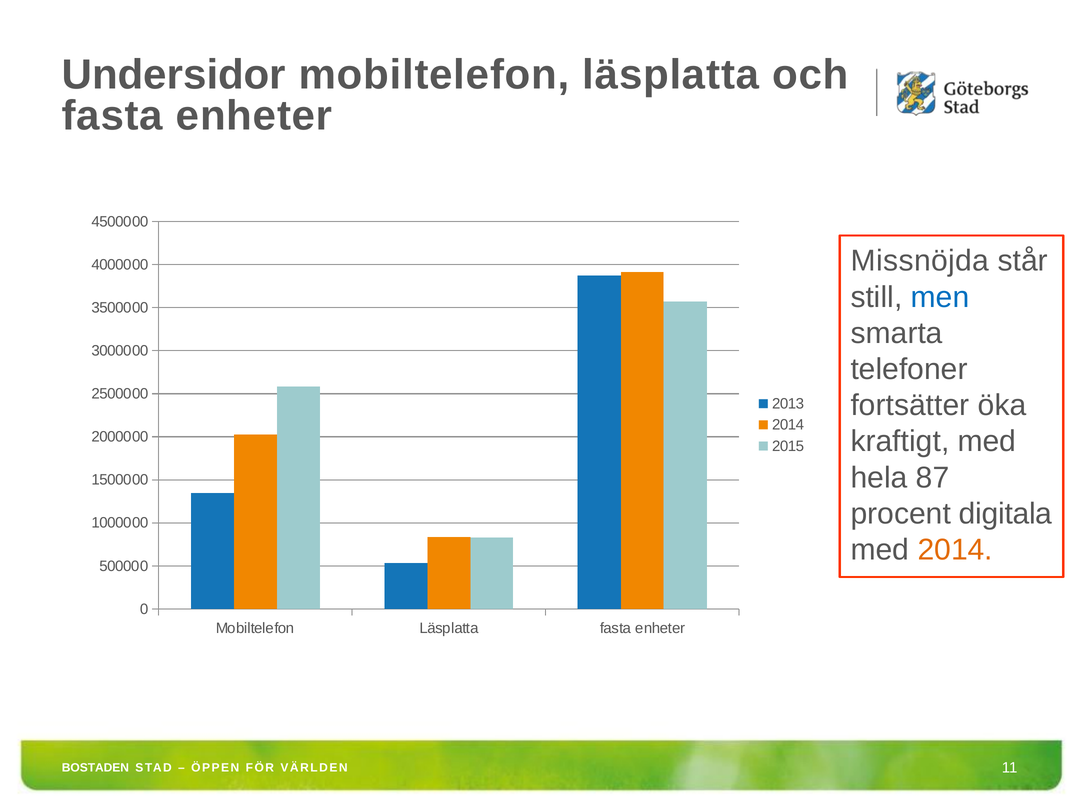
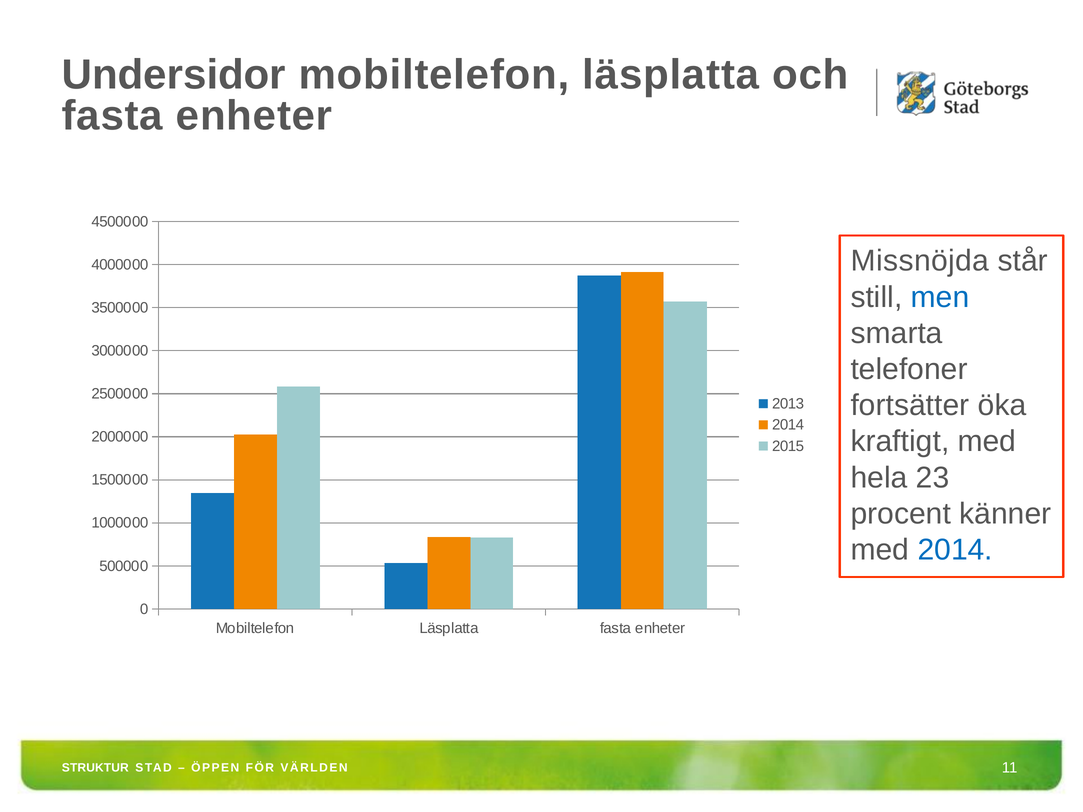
87: 87 -> 23
digitala: digitala -> känner
2014 at (955, 550) colour: orange -> blue
BOSTADEN: BOSTADEN -> STRUKTUR
